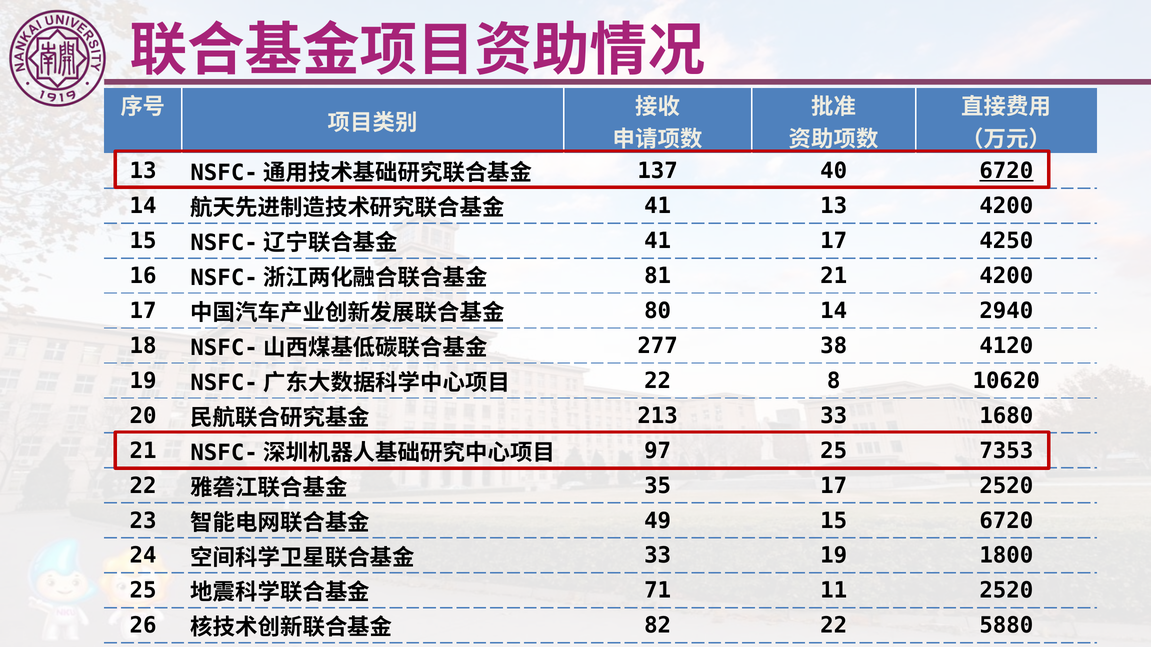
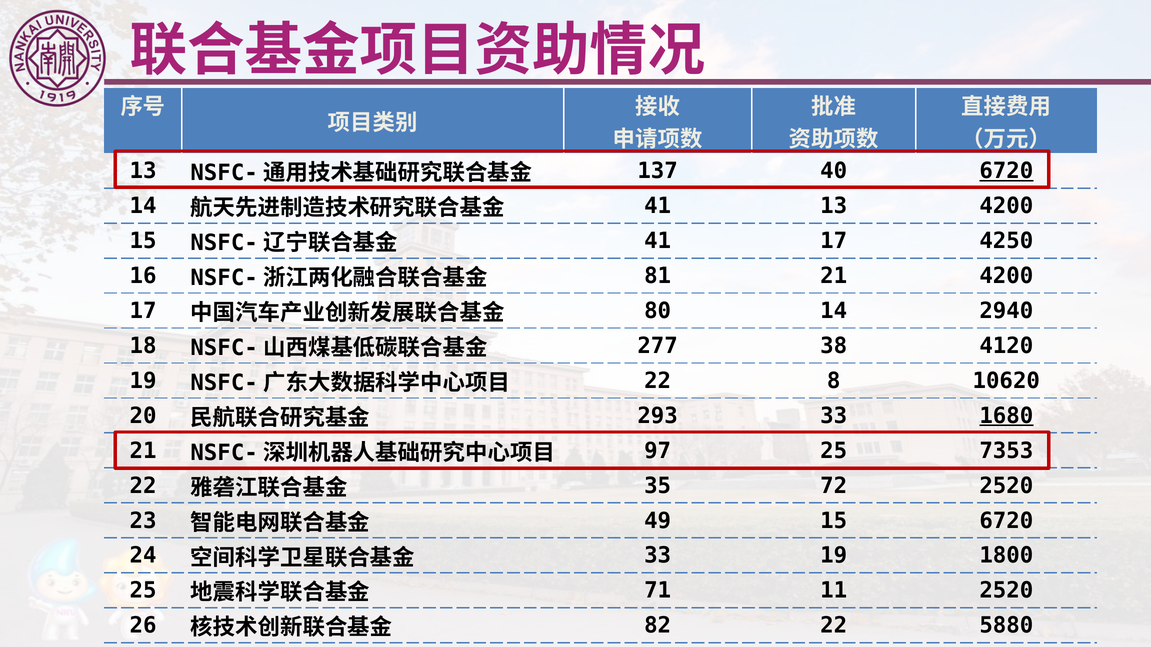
213: 213 -> 293
1680 underline: none -> present
35 17: 17 -> 72
